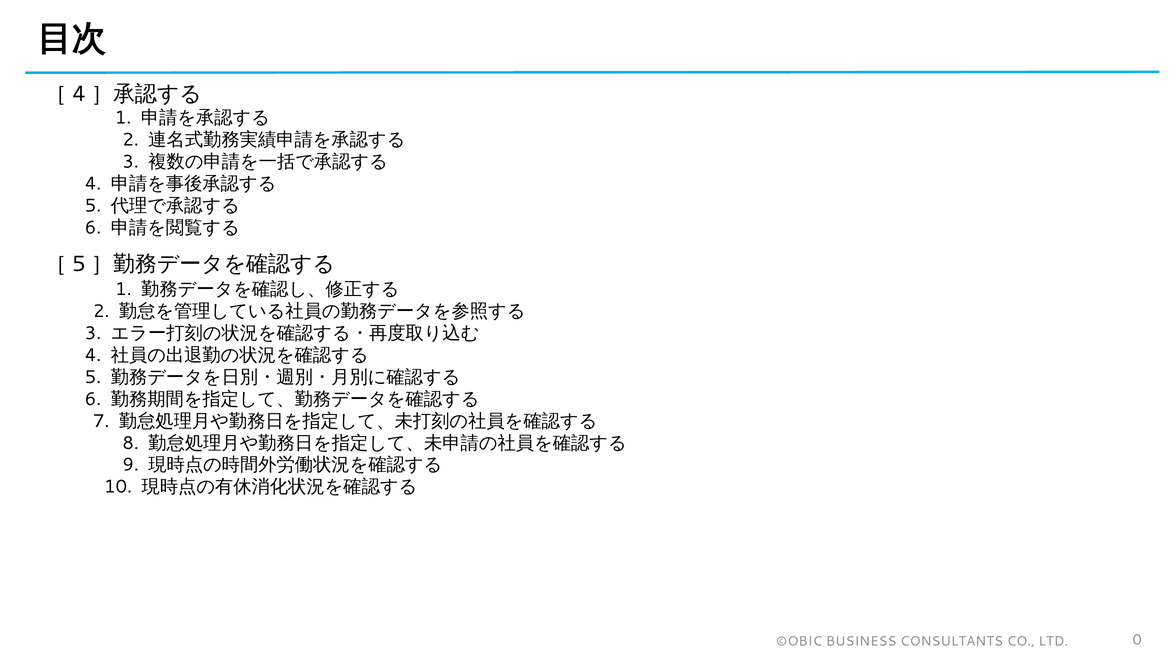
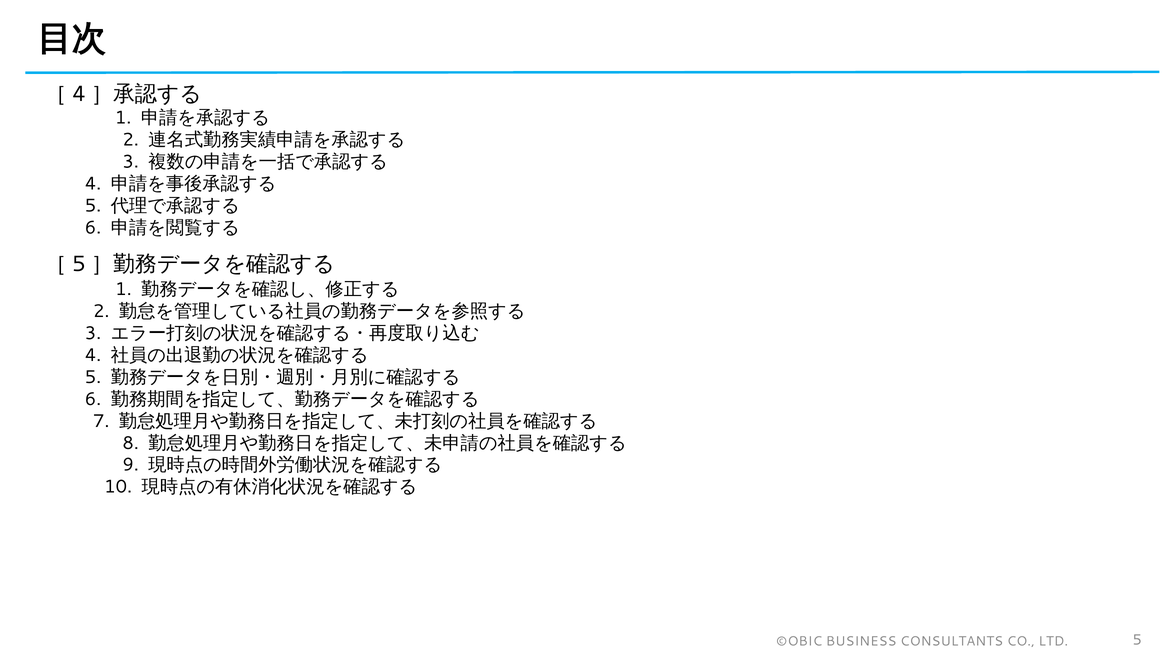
LTD 0: 0 -> 5
